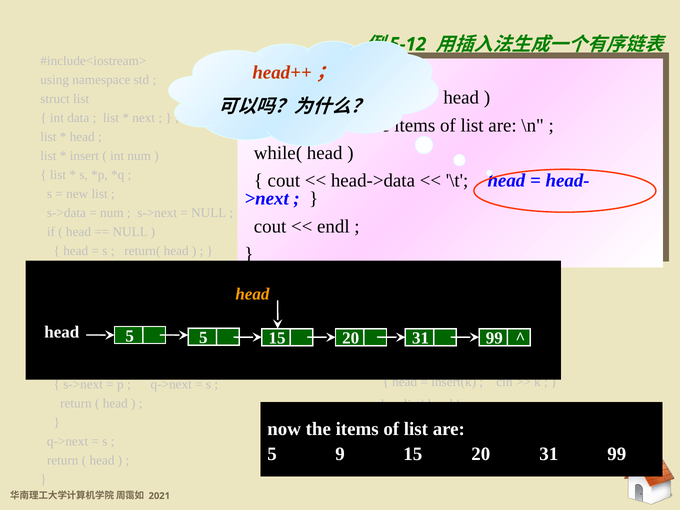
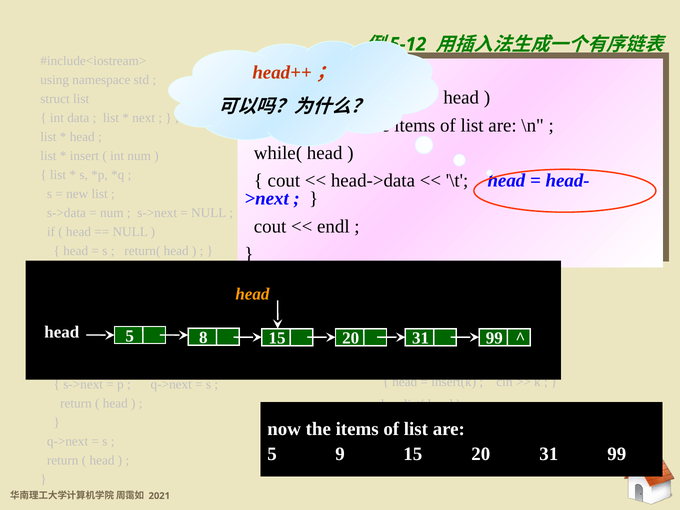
5 at (203, 338): 5 -> 8
